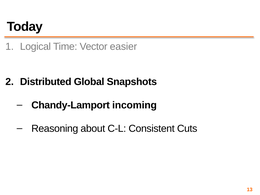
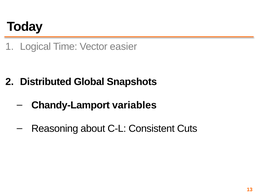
incoming: incoming -> variables
